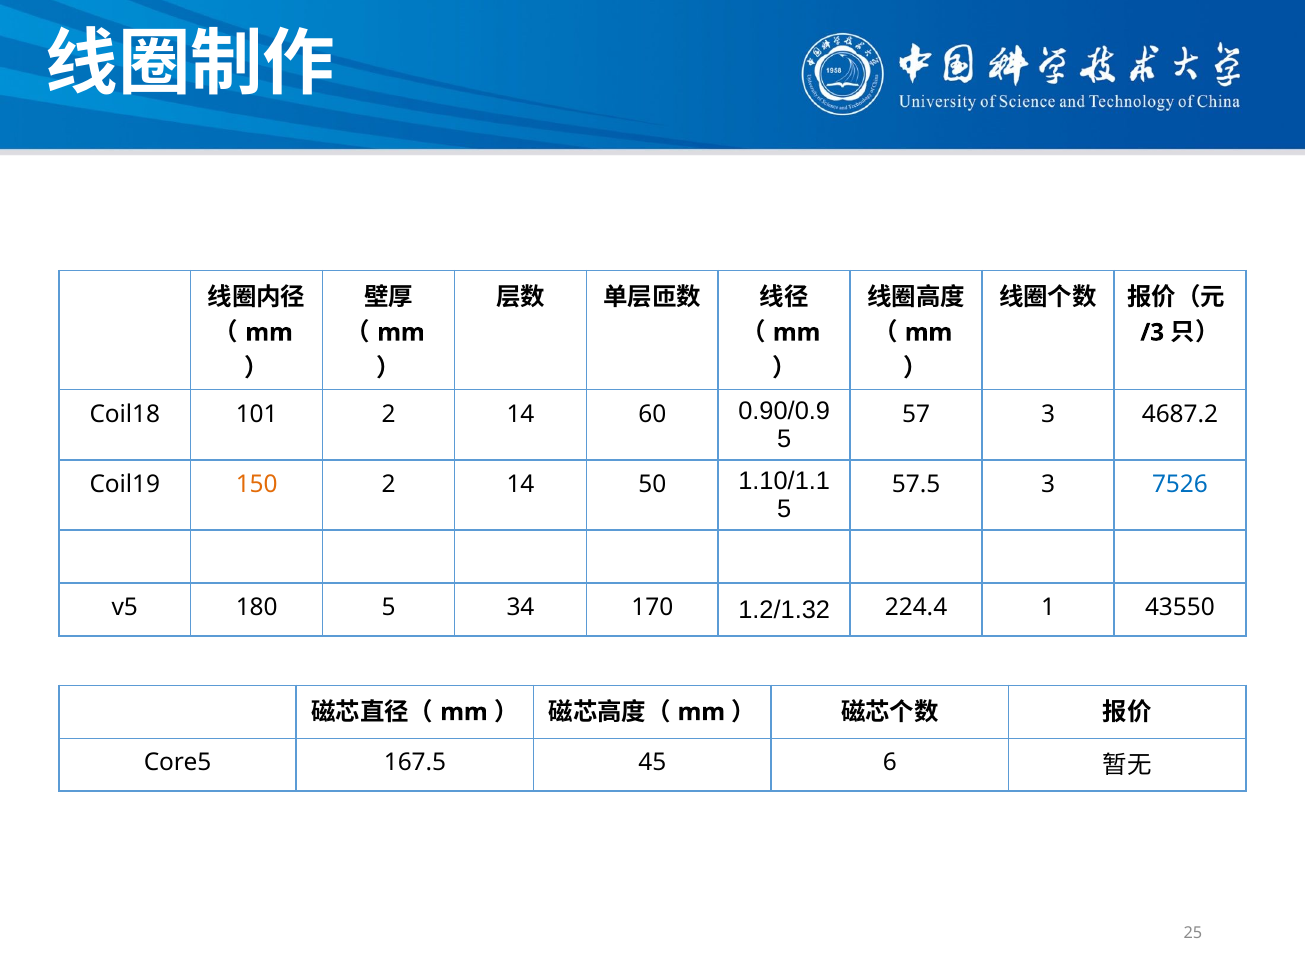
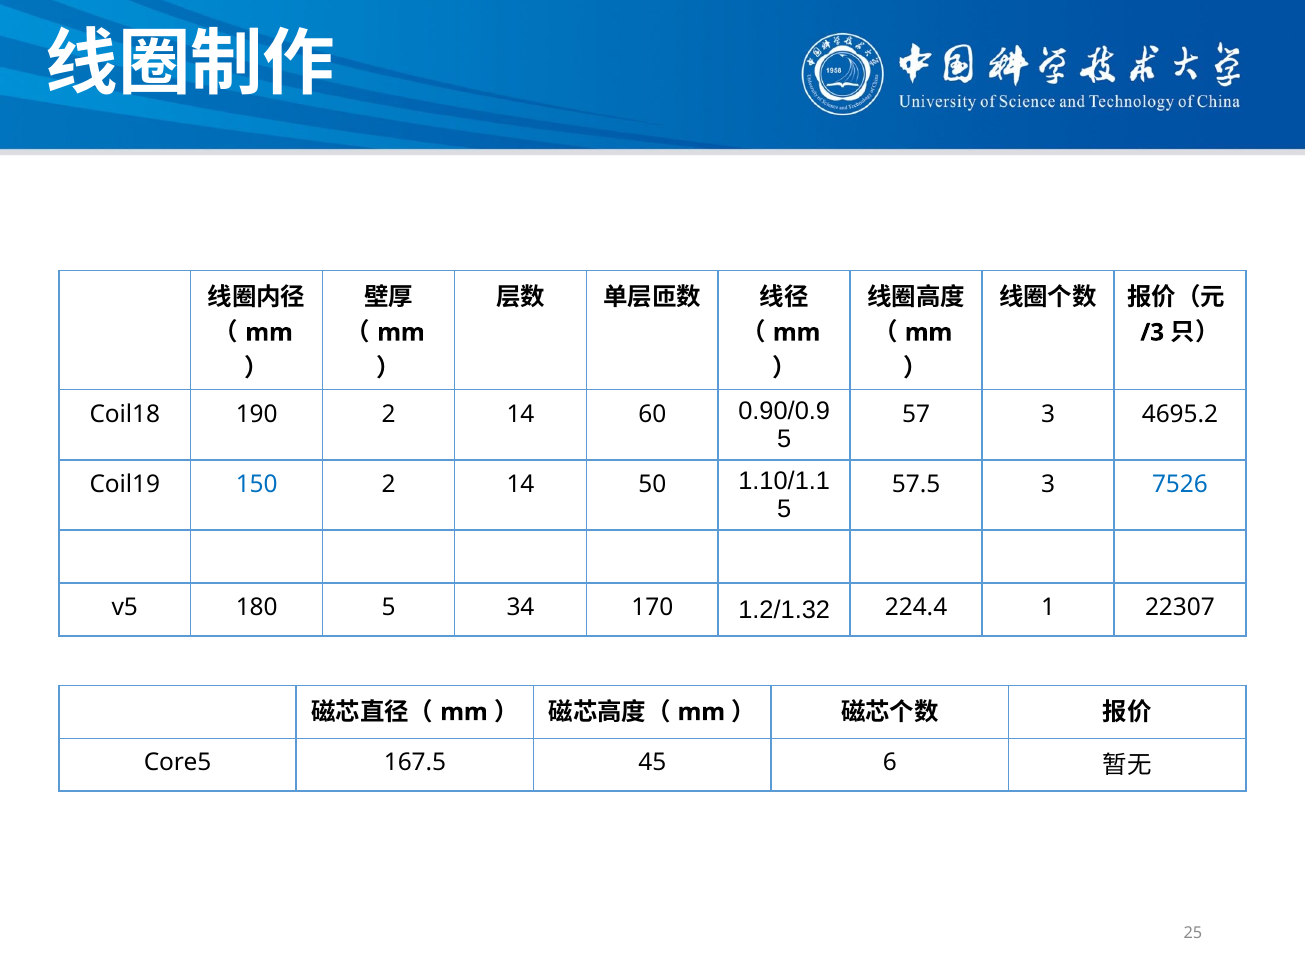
101: 101 -> 190
4687.2: 4687.2 -> 4695.2
150 colour: orange -> blue
43550: 43550 -> 22307
